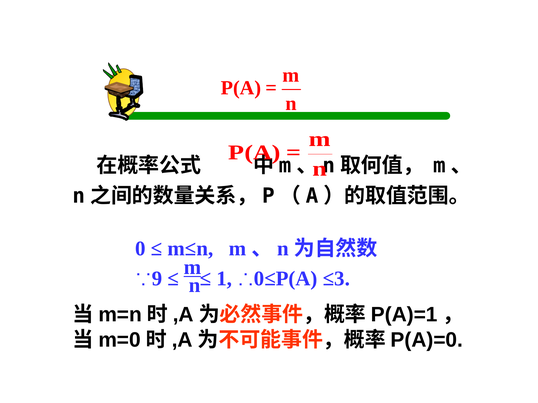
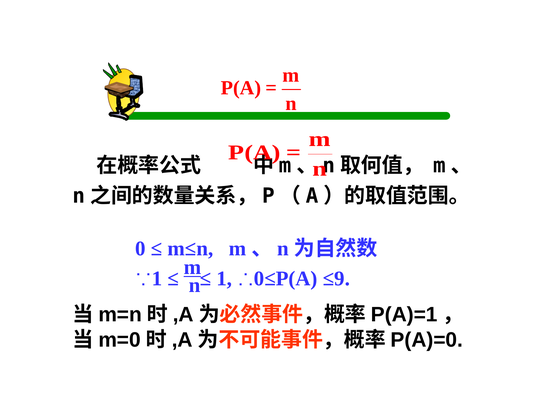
9 at (157, 279): 9 -> 1
≤3: ≤3 -> ≤9
